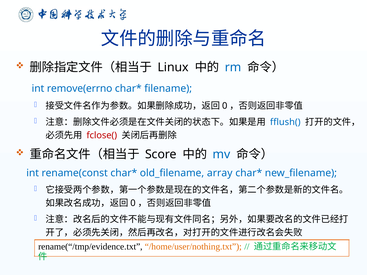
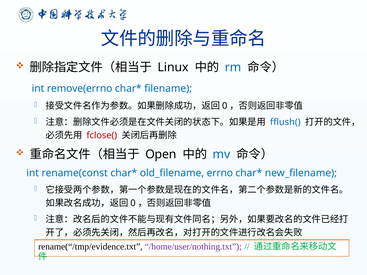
Score: Score -> Open
array: array -> errno
/home/user/nothing.txt colour: orange -> purple
